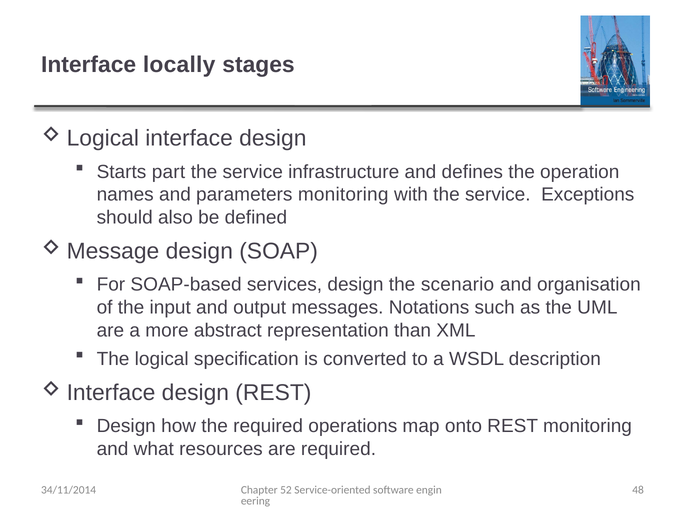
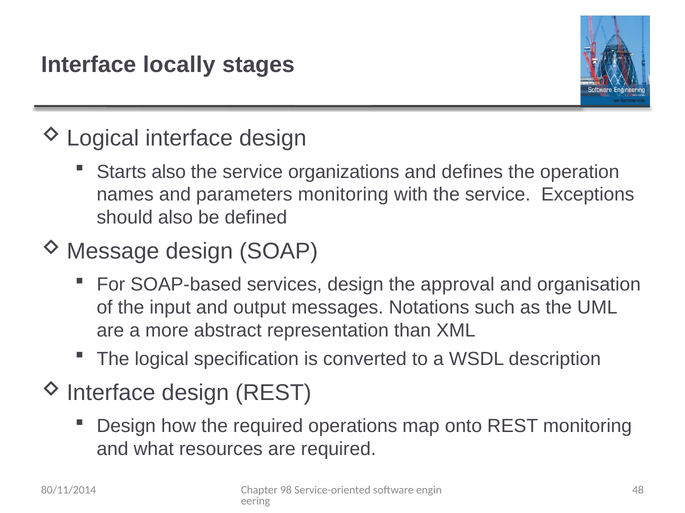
Starts part: part -> also
infrastructure: infrastructure -> organizations
scenario: scenario -> approval
52: 52 -> 98
34/11/2014: 34/11/2014 -> 80/11/2014
